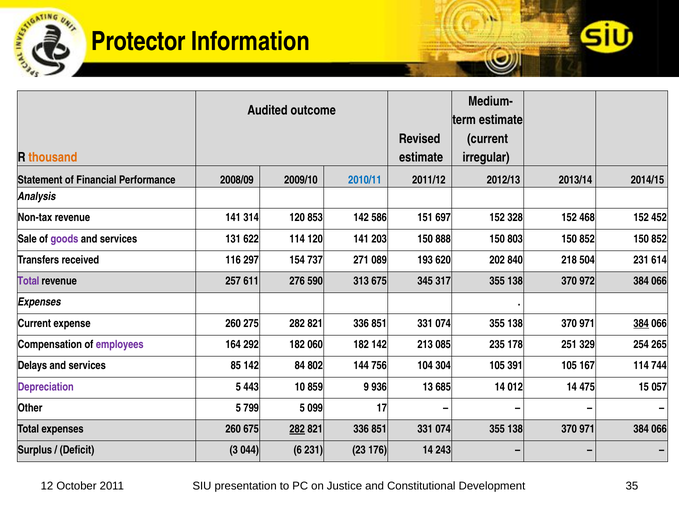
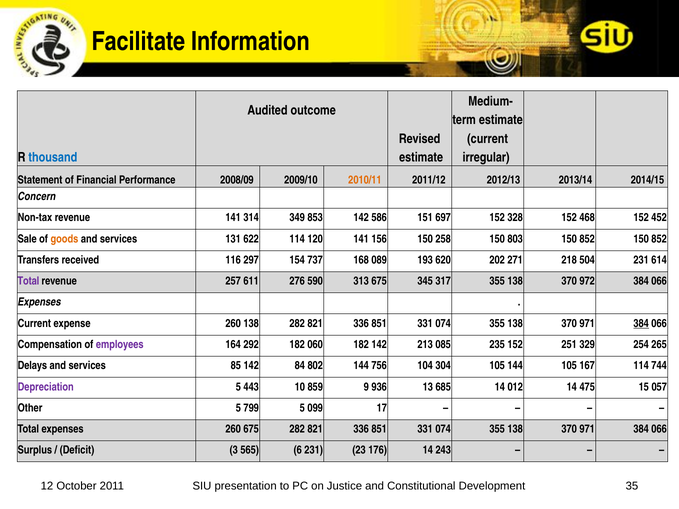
Protector: Protector -> Facilitate
thousand colour: orange -> blue
2010/11 colour: blue -> orange
Analysis: Analysis -> Concern
314 120: 120 -> 349
goods colour: purple -> orange
203: 203 -> 156
888: 888 -> 258
271: 271 -> 168
840: 840 -> 271
260 275: 275 -> 138
235 178: 178 -> 152
105 391: 391 -> 144
282 at (297, 429) underline: present -> none
044: 044 -> 565
